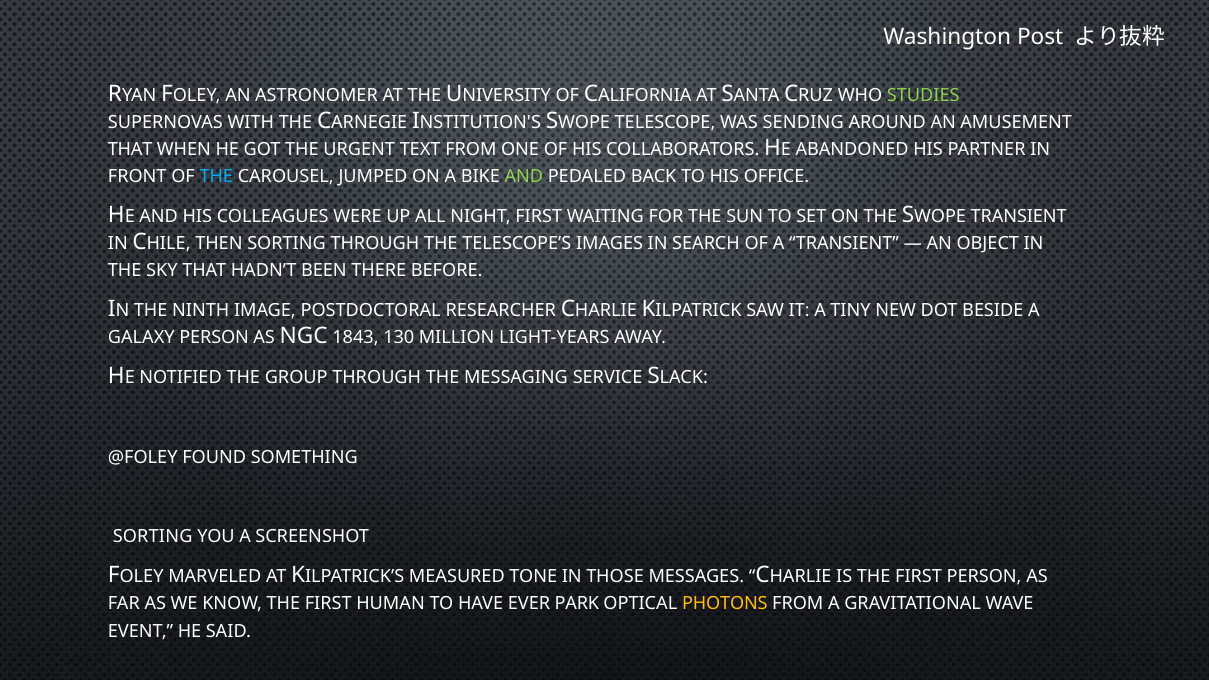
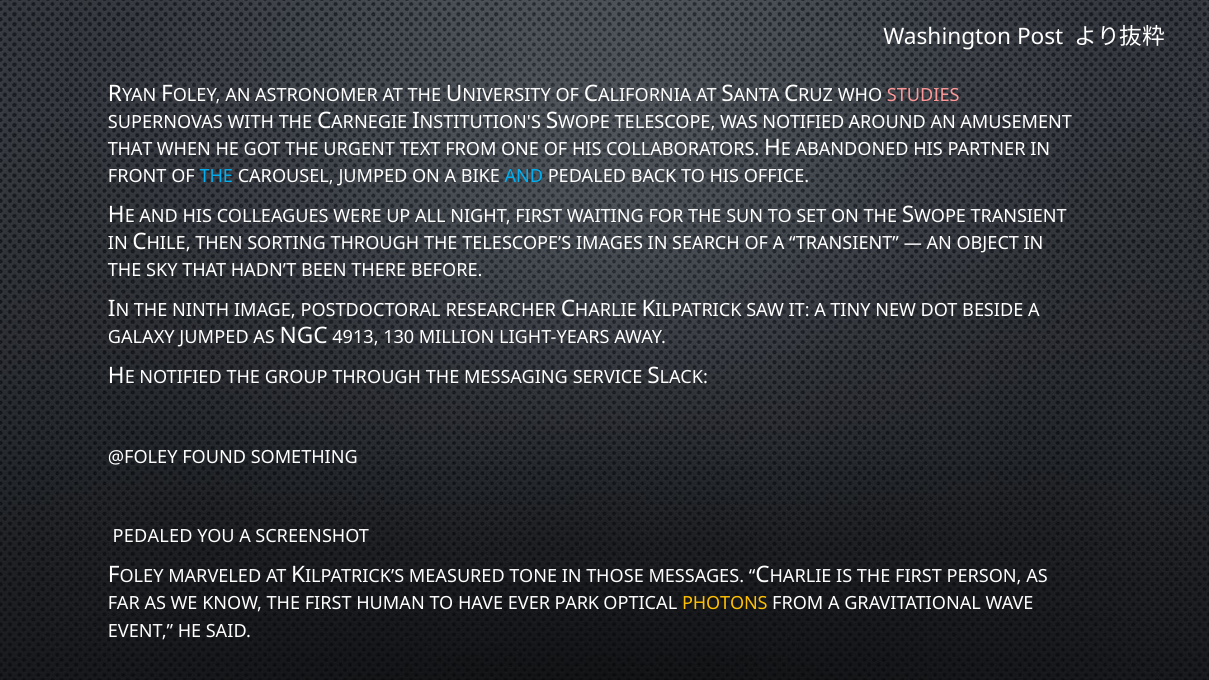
STUDIES colour: light green -> pink
WAS SENDING: SENDING -> NOTIFIED
AND at (524, 177) colour: light green -> light blue
GALAXY PERSON: PERSON -> JUMPED
1843: 1843 -> 4913
SORTING at (153, 537): SORTING -> PEDALED
